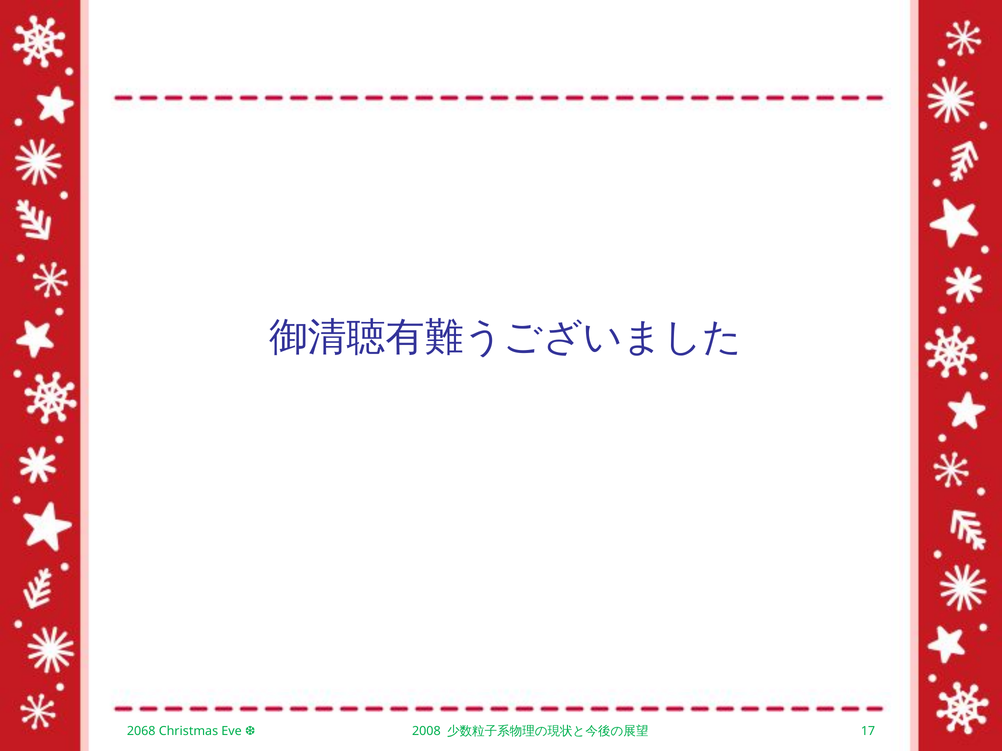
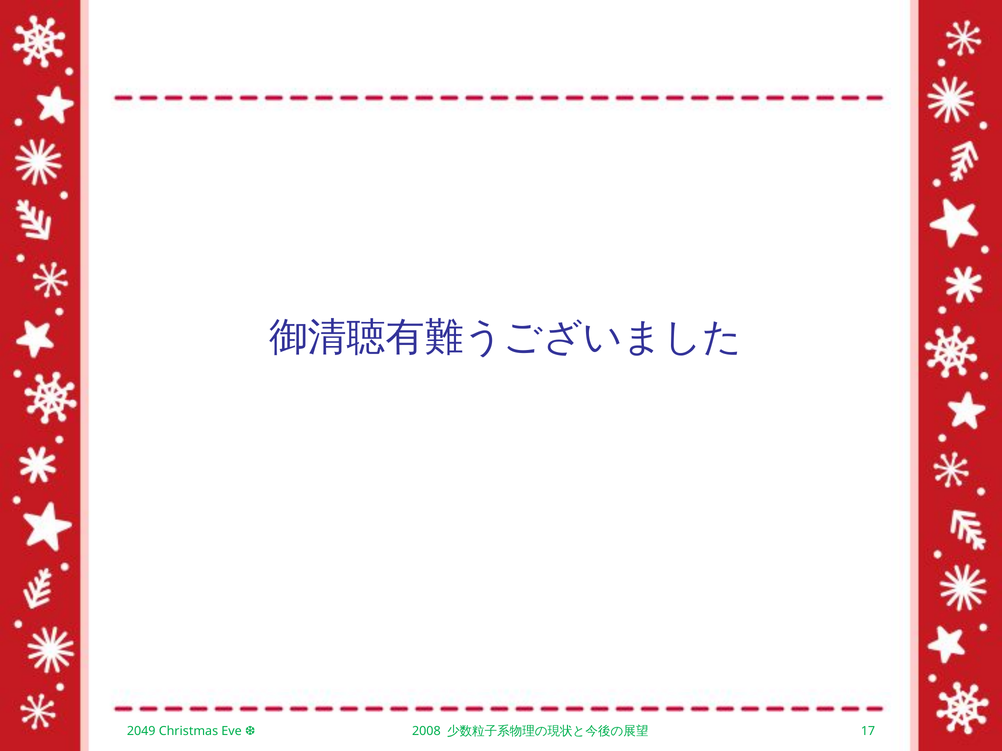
2068: 2068 -> 2049
